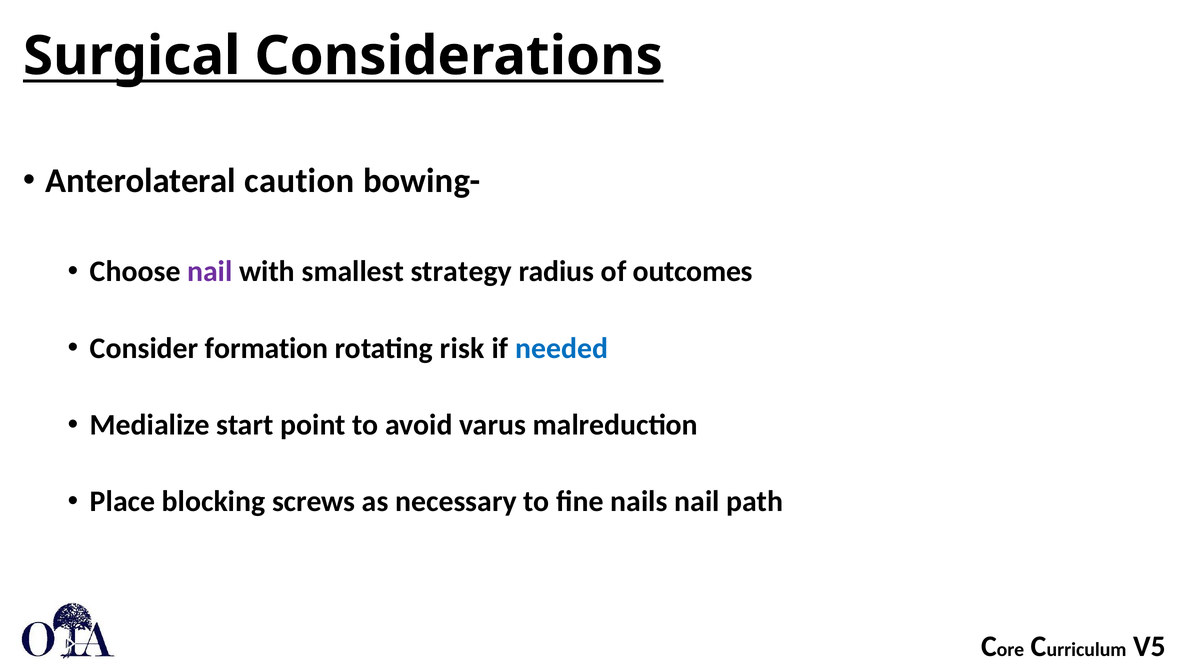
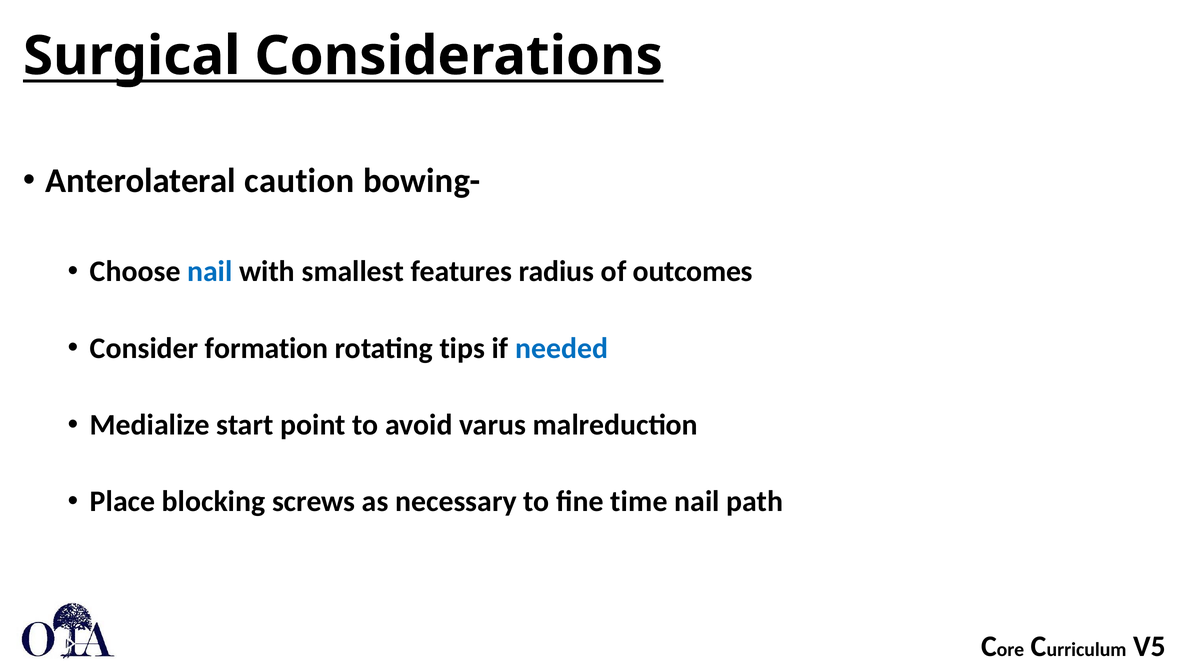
nail at (210, 272) colour: purple -> blue
strategy: strategy -> features
risk: risk -> tips
nails: nails -> time
